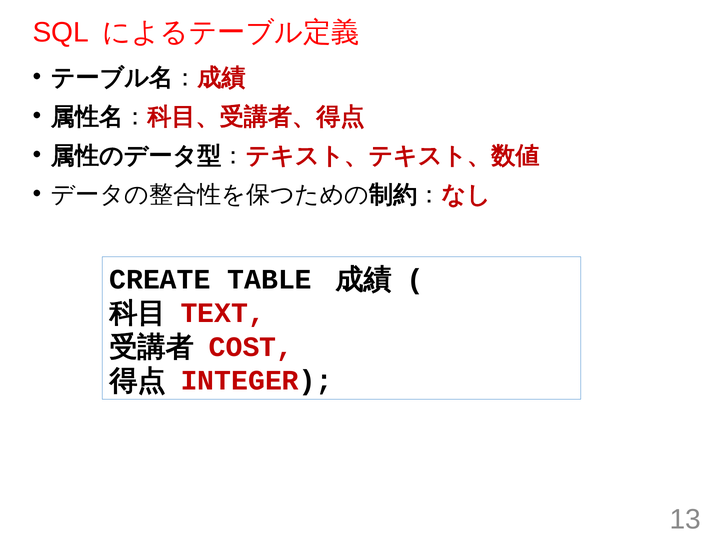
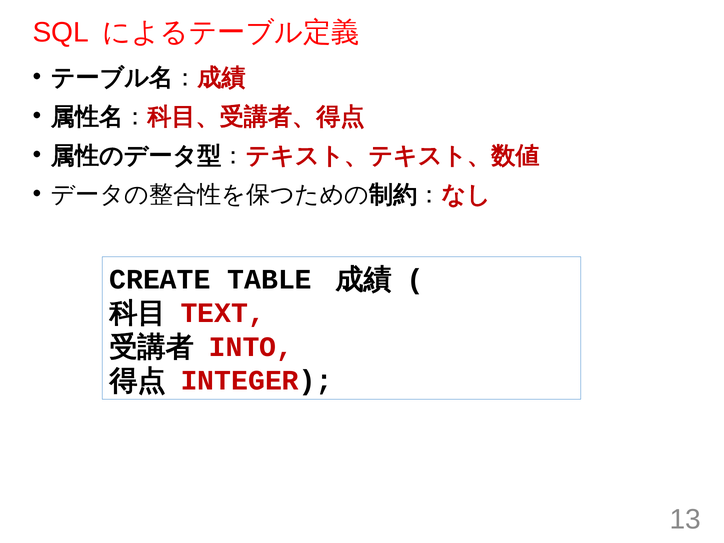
COST: COST -> INTO
